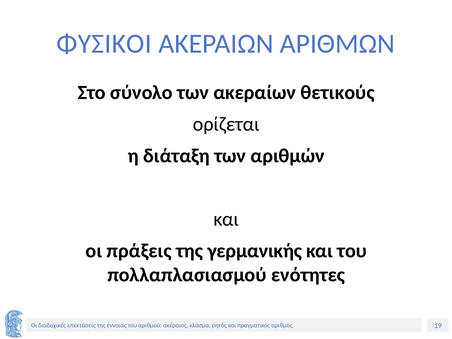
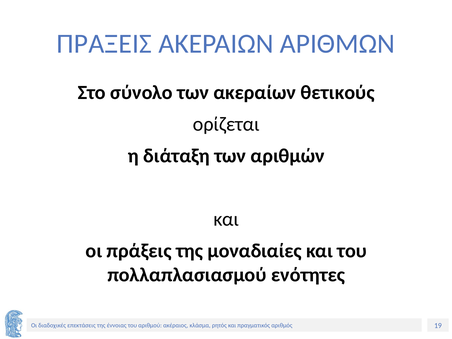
ΦΥΣΙΚΟΙ: ΦΥΣΙΚΟΙ -> ΠΡΑΞΕΙΣ
γερμανικής: γερμανικής -> μοναδιαίες
